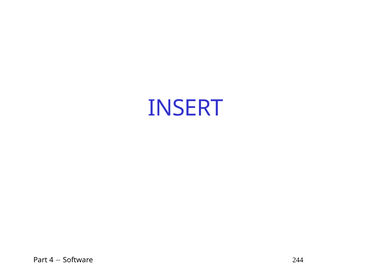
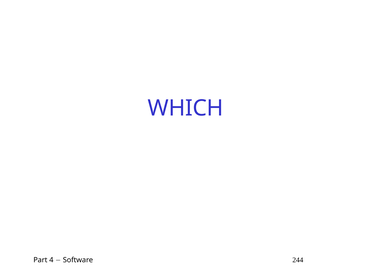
INSERT: INSERT -> WHICH
